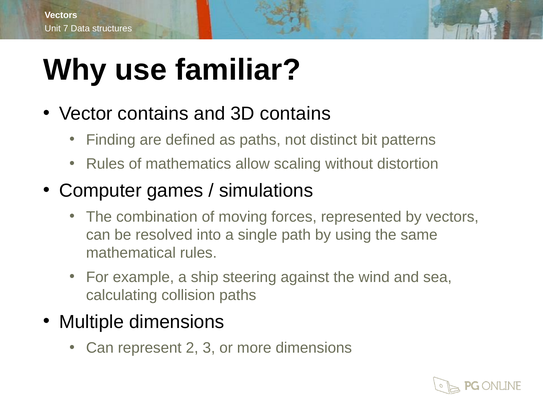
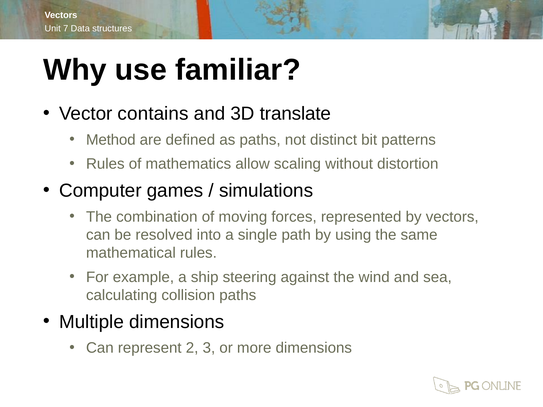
3D contains: contains -> translate
Finding: Finding -> Method
